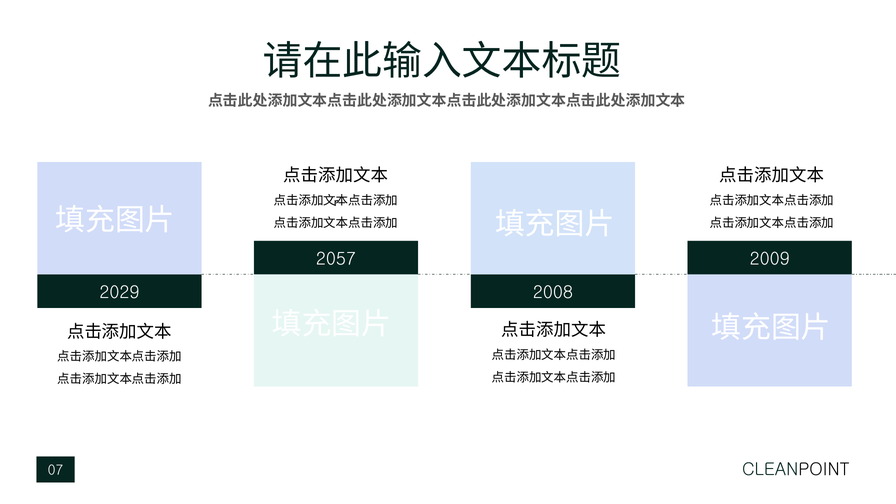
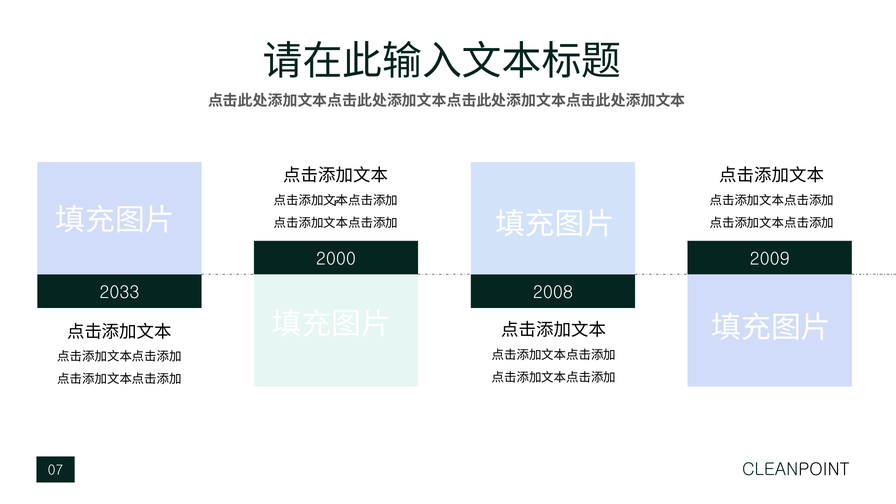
2057: 2057 -> 2000
2029: 2029 -> 2033
